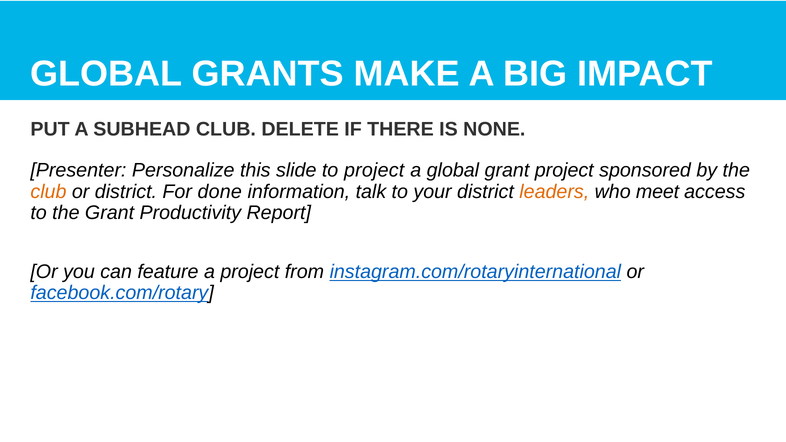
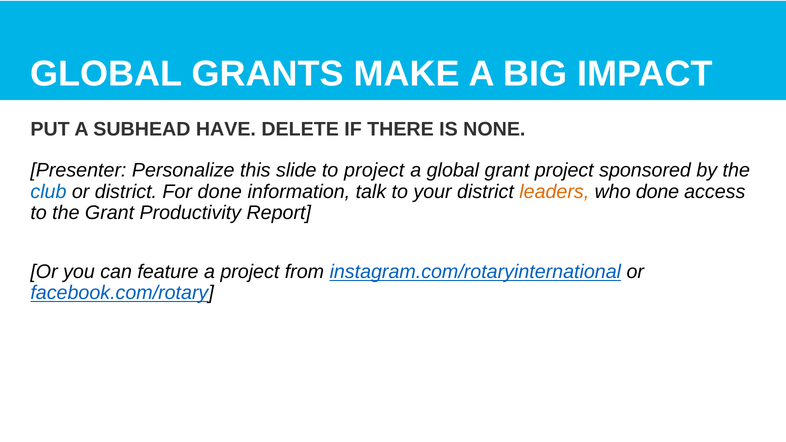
SUBHEAD CLUB: CLUB -> HAVE
club at (48, 192) colour: orange -> blue
who meet: meet -> done
